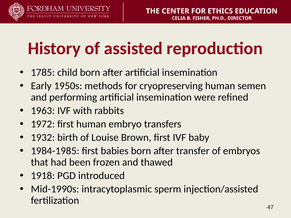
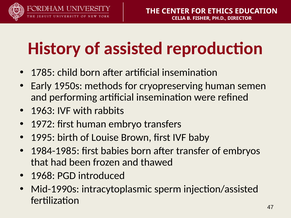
1932: 1932 -> 1995
1918: 1918 -> 1968
